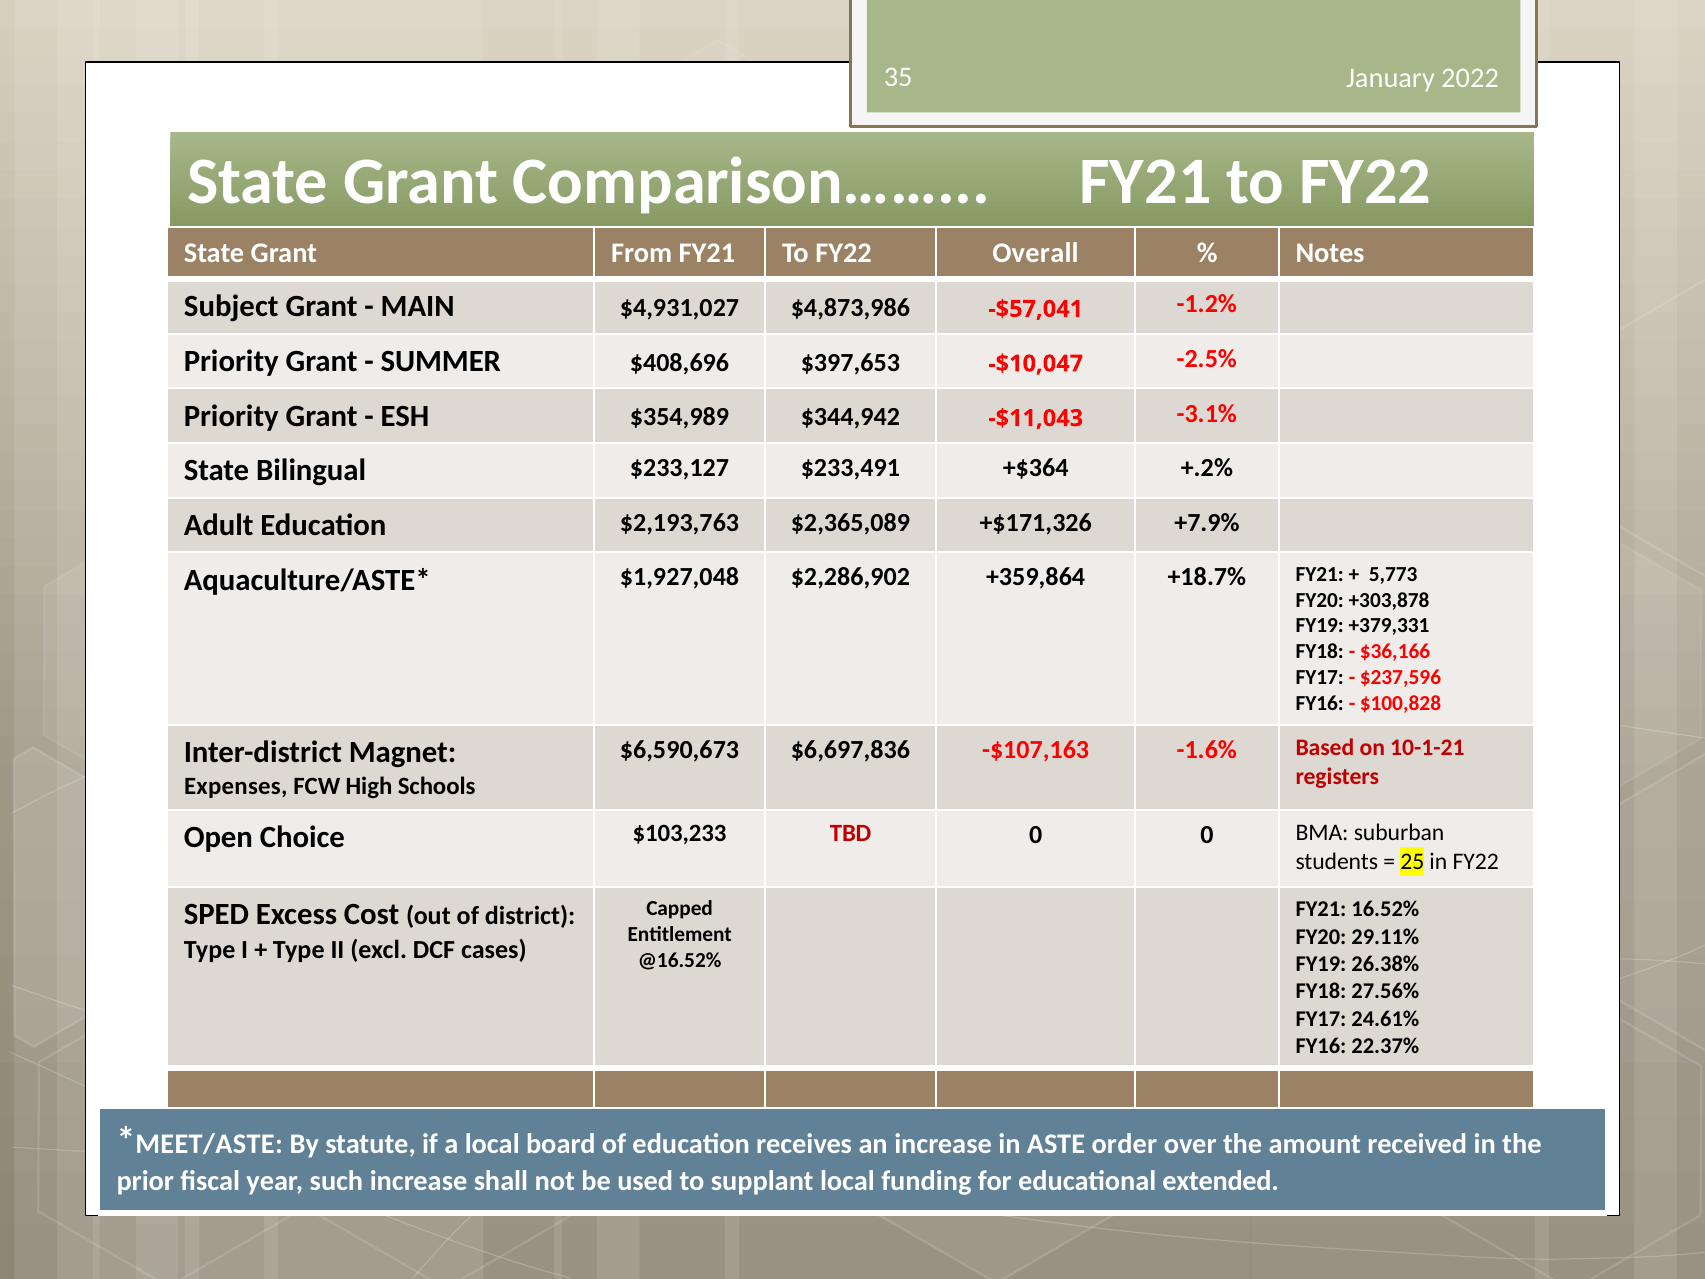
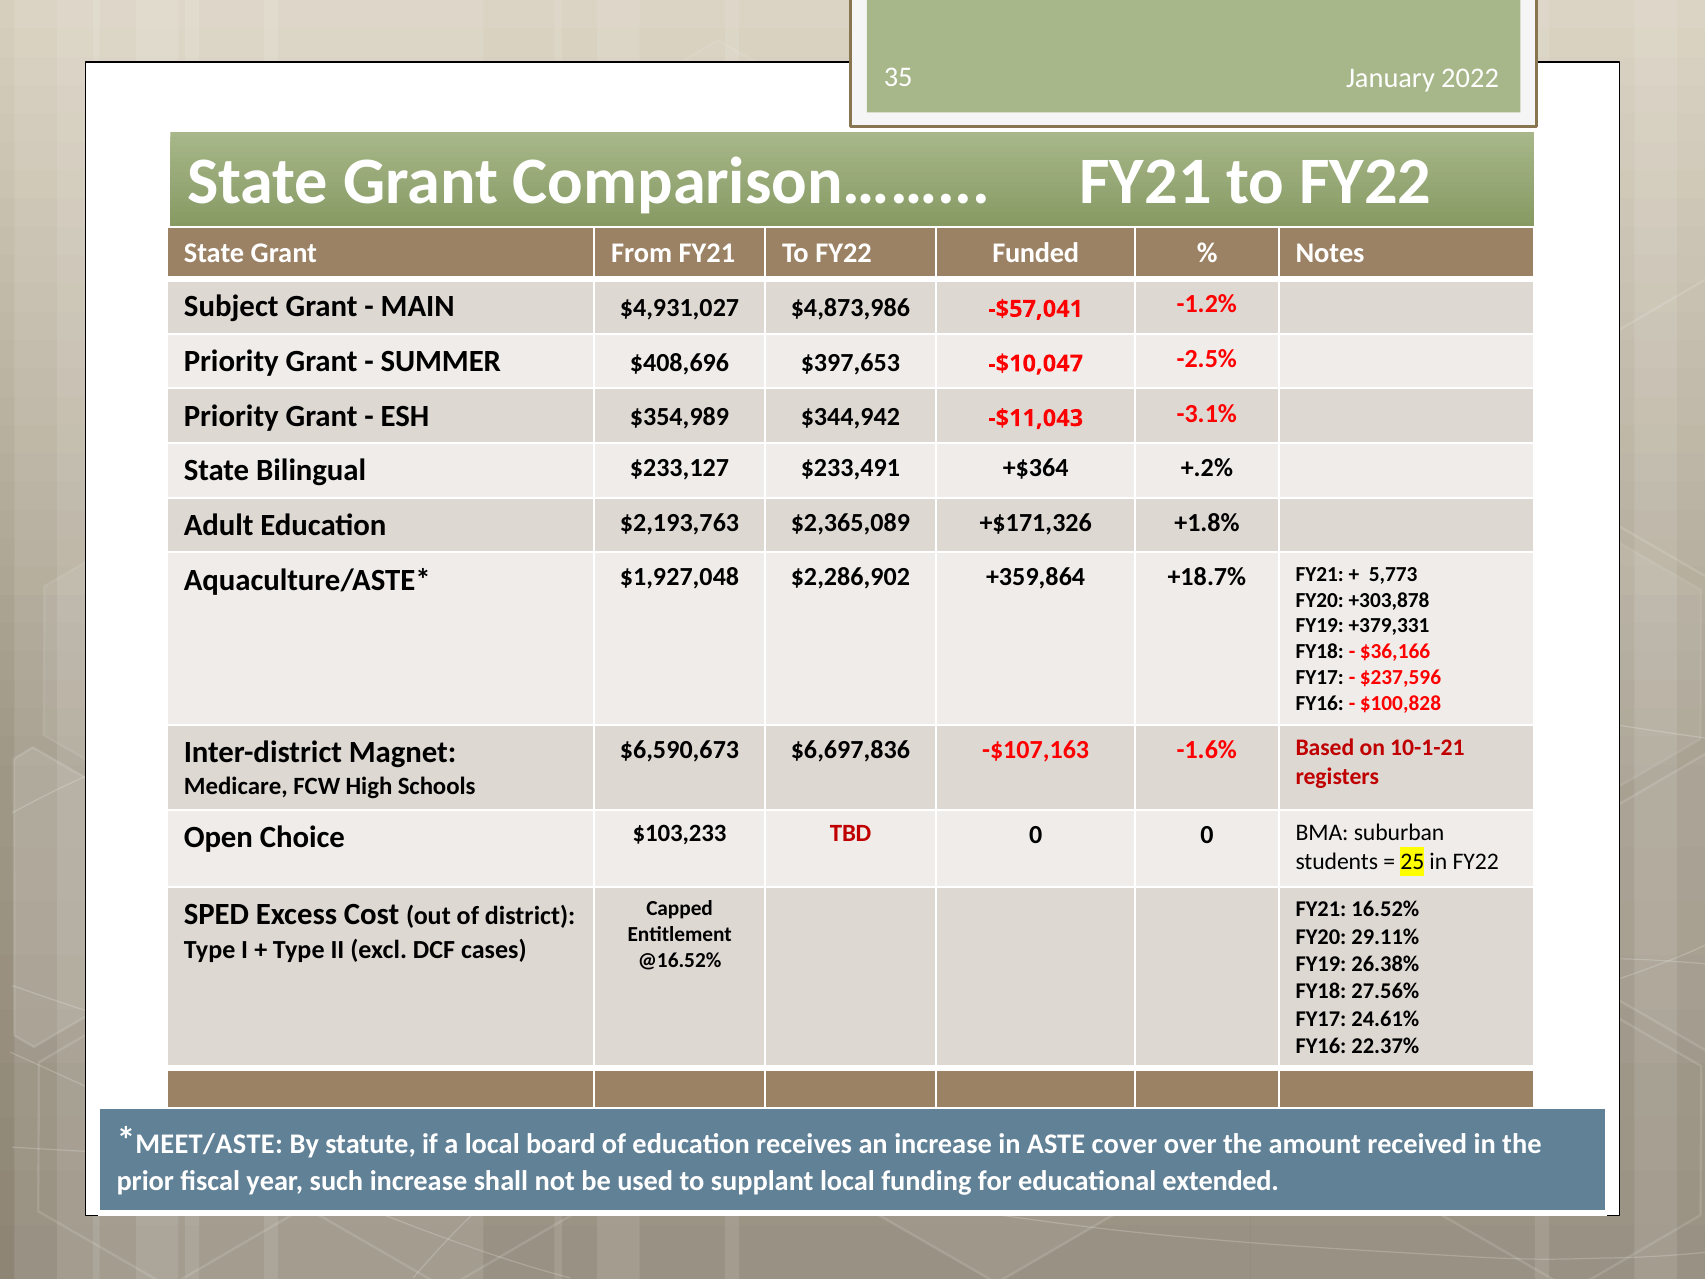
Overall: Overall -> Funded
+7.9%: +7.9% -> +1.8%
Expenses: Expenses -> Medicare
order: order -> cover
